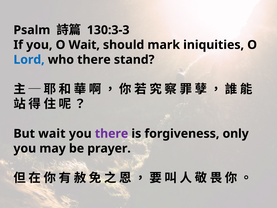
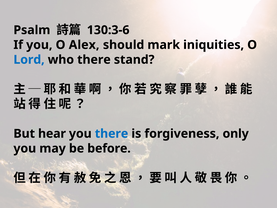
130:3-3: 130:3-3 -> 130:3-6
O Wait: Wait -> Alex
But wait: wait -> hear
there at (112, 133) colour: purple -> blue
prayer: prayer -> before
